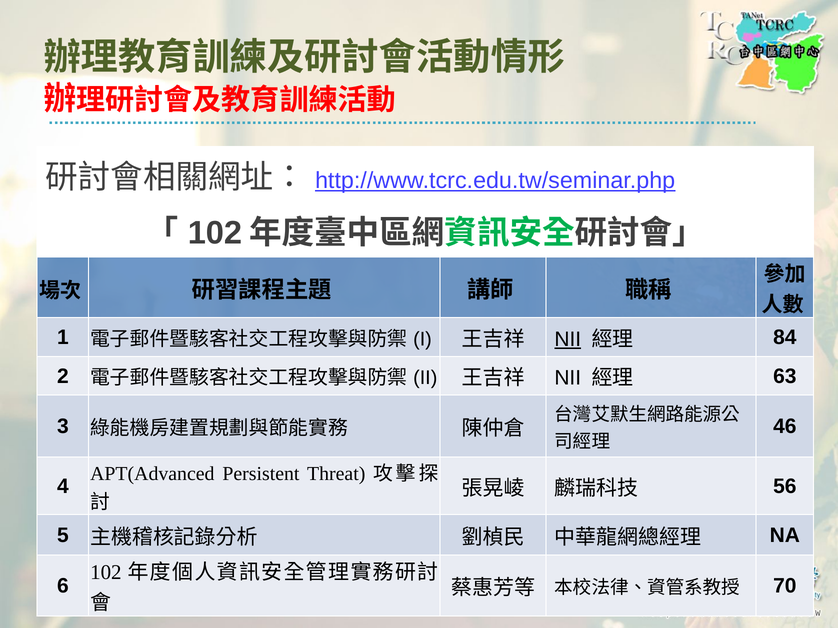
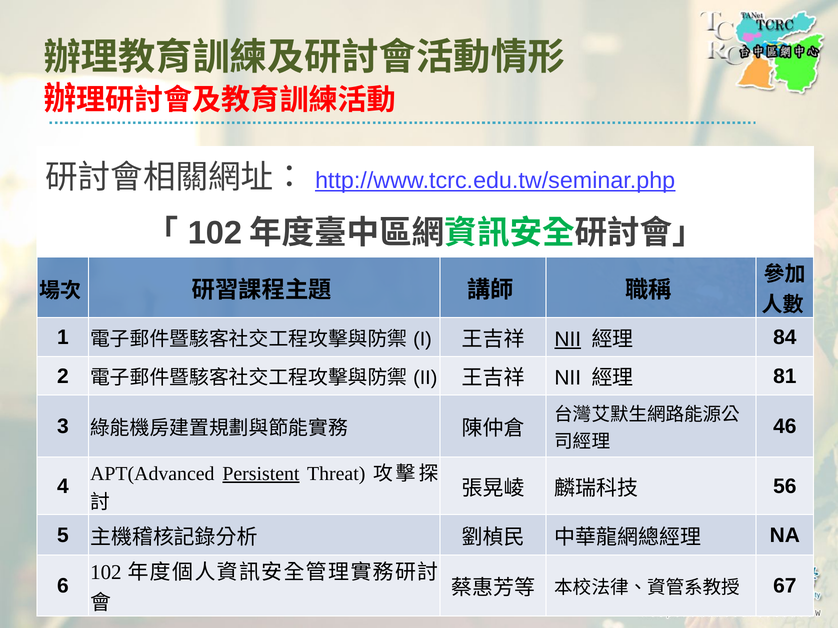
63: 63 -> 81
Persistent underline: none -> present
70: 70 -> 67
